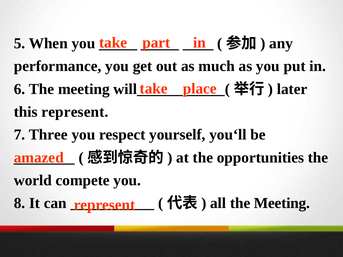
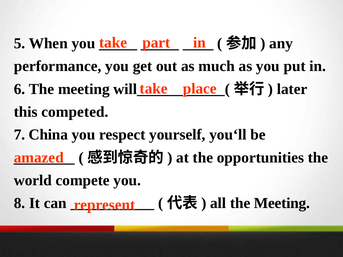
this represent: represent -> competed
Three: Three -> China
